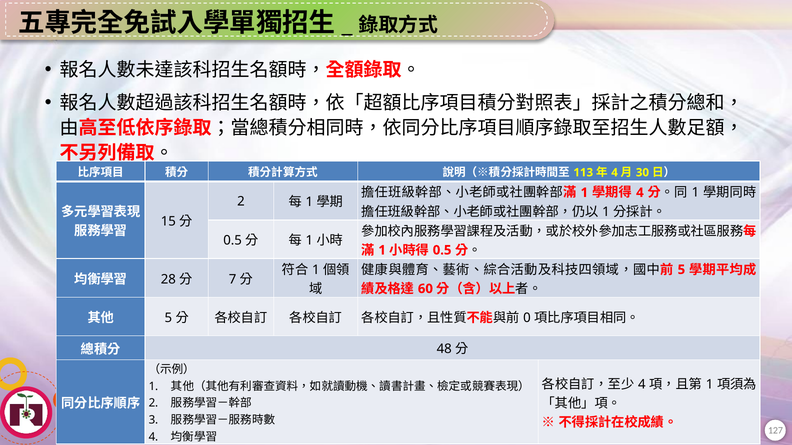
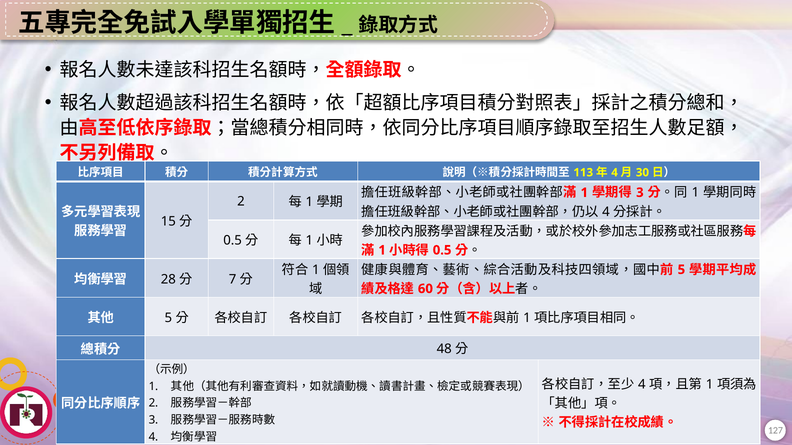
4 at (640, 193): 4 -> 3
1 at (606, 212): 1 -> 4
0 at (527, 318): 0 -> 1
